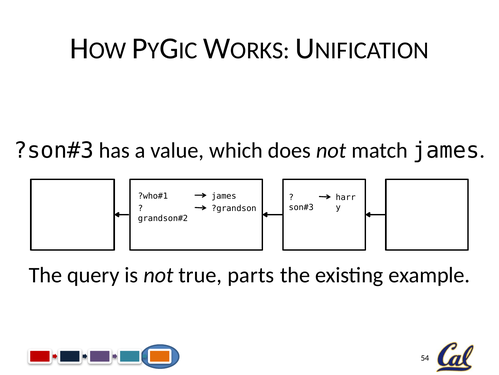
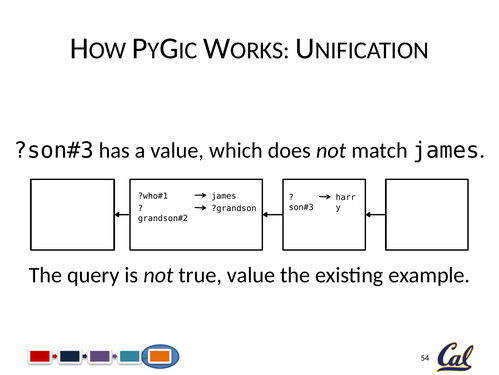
true parts: parts -> value
